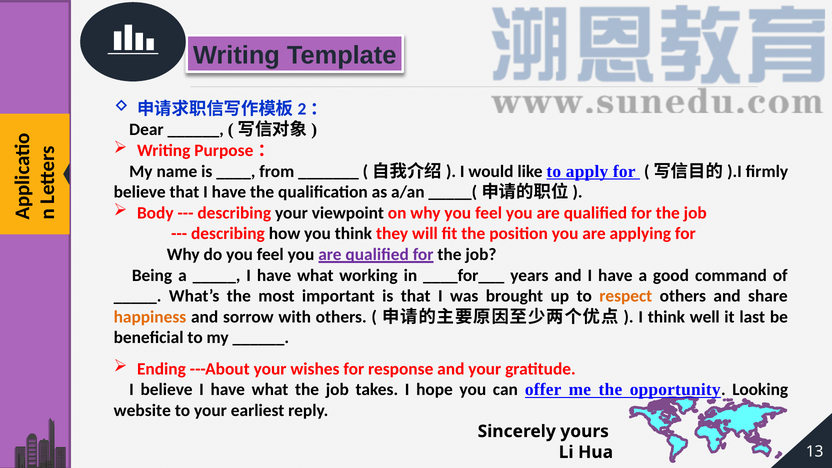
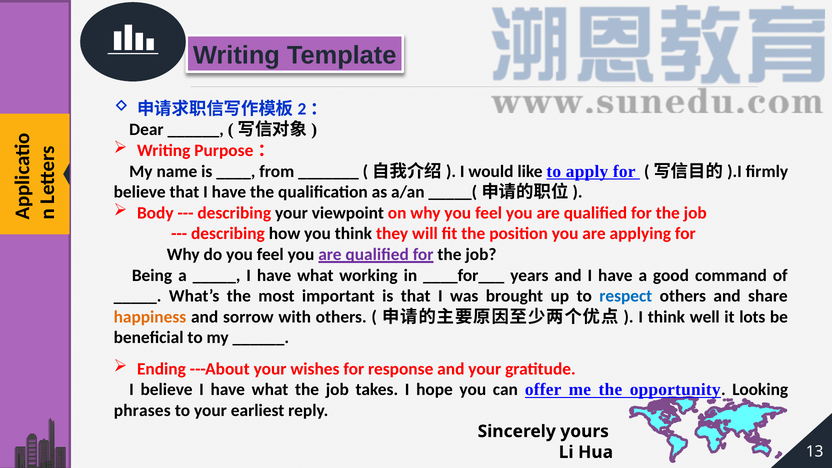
respect colour: orange -> blue
last: last -> lots
website: website -> phrases
